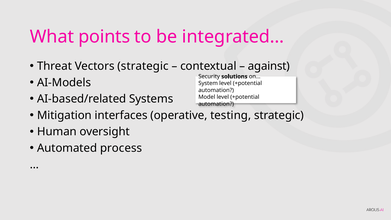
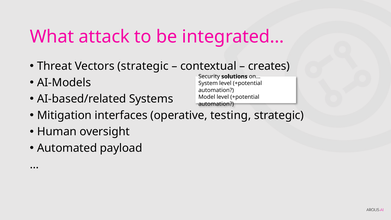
points: points -> attack
against: against -> creates
process: process -> payload
